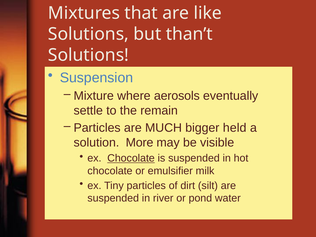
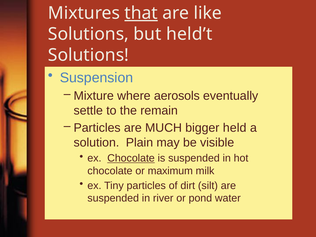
that underline: none -> present
than’t: than’t -> held’t
More: More -> Plain
emulsifier: emulsifier -> maximum
